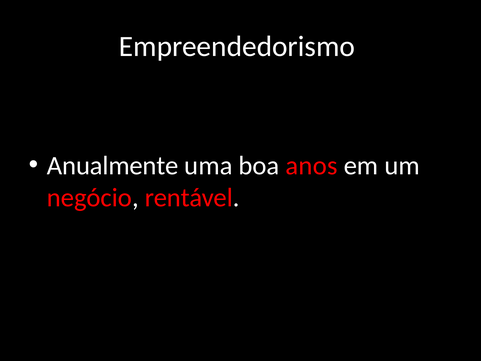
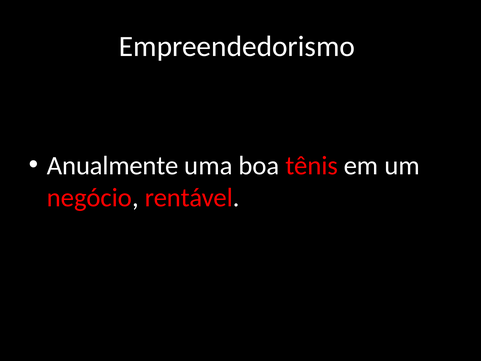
anos: anos -> tênis
